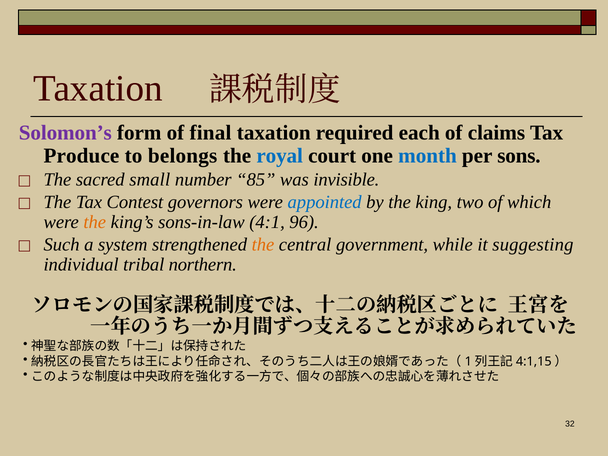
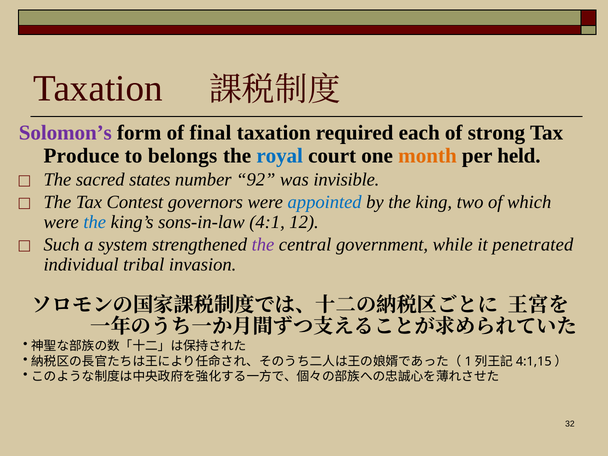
claims: claims -> strong
month colour: blue -> orange
sons: sons -> held
small: small -> states
85: 85 -> 92
the at (95, 222) colour: orange -> blue
96: 96 -> 12
the at (263, 245) colour: orange -> purple
suggesting: suggesting -> penetrated
northern: northern -> invasion
